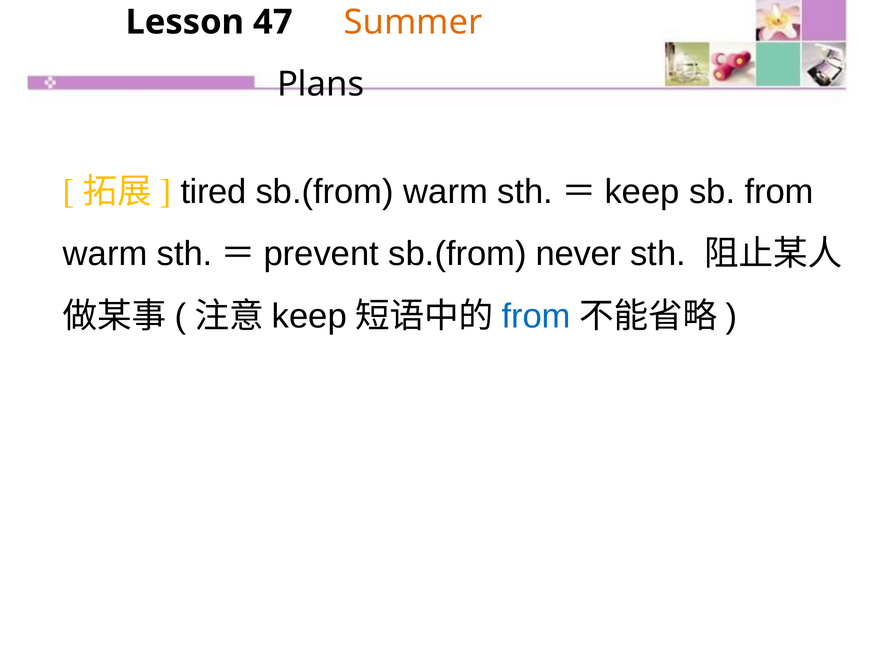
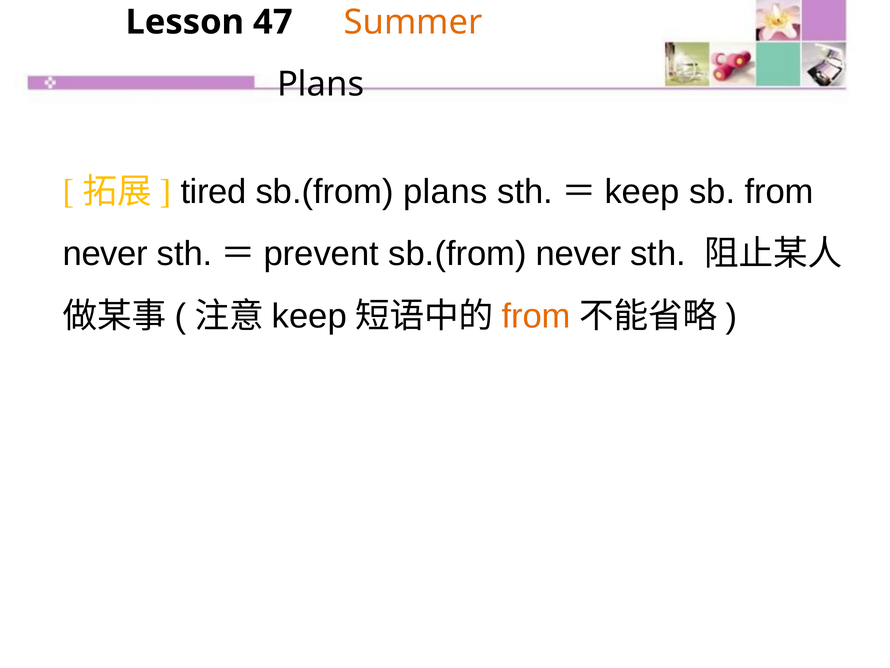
sb.(from warm: warm -> plans
warm at (105, 254): warm -> never
from at (536, 316) colour: blue -> orange
